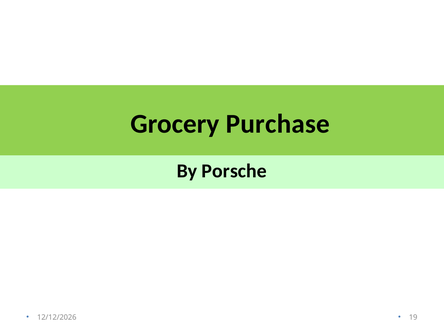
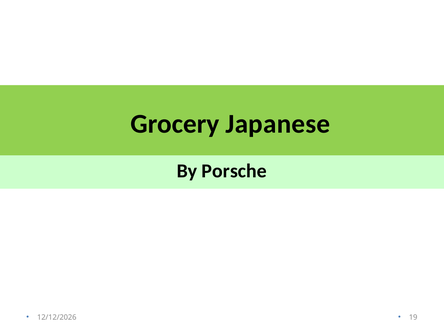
Purchase: Purchase -> Japanese
